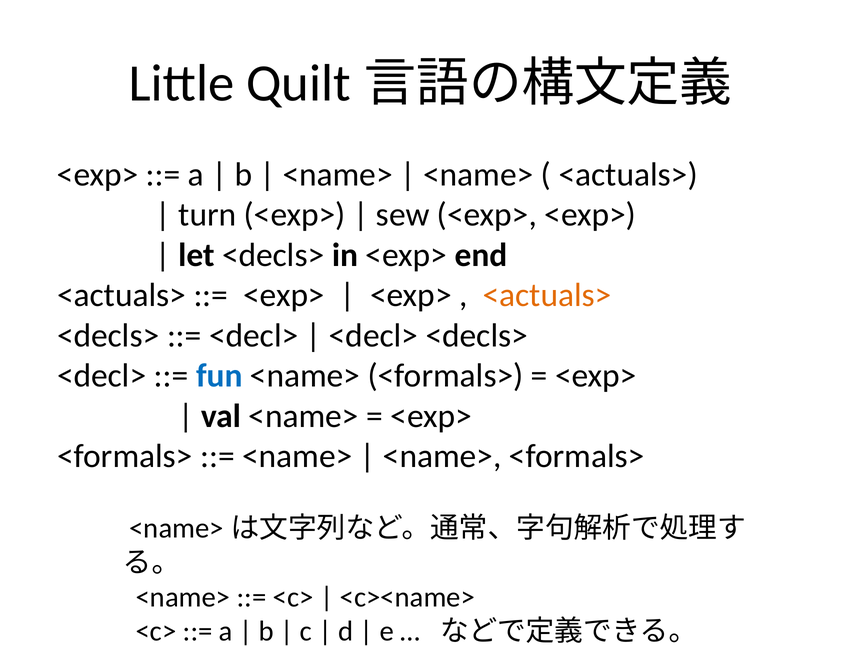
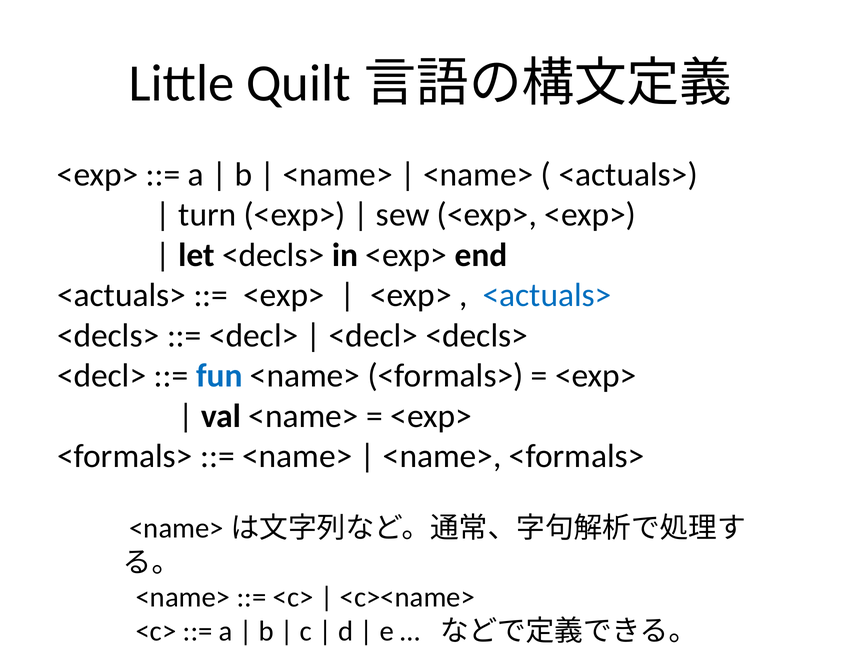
<actuals> at (547, 295) colour: orange -> blue
